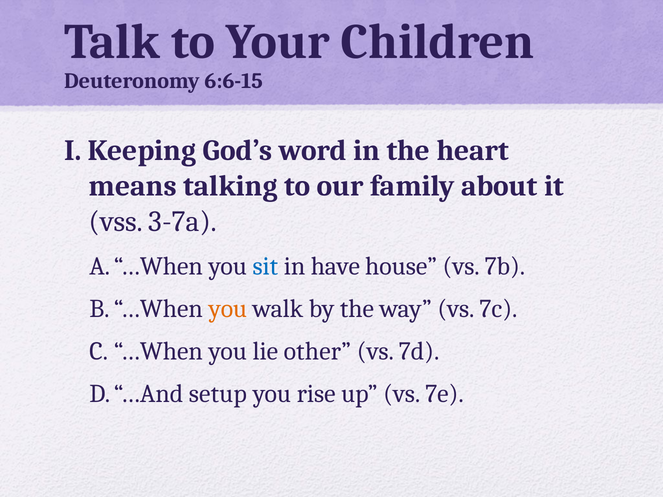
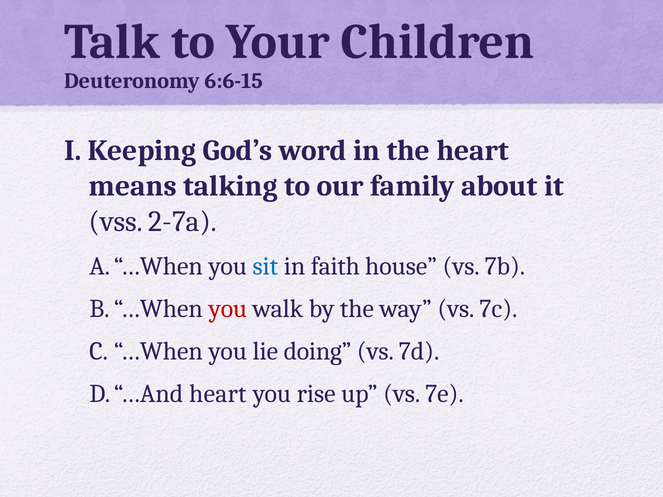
3-7a: 3-7a -> 2-7a
have: have -> faith
you at (228, 309) colour: orange -> red
other: other -> doing
setup at (218, 394): setup -> heart
